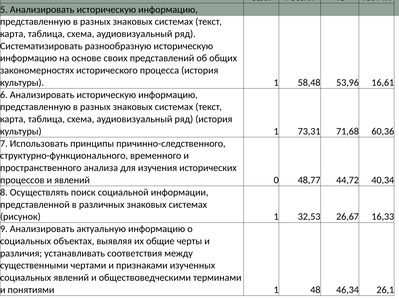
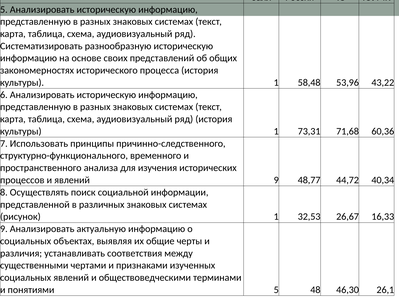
16,61: 16,61 -> 43,22
явлений 0: 0 -> 9
понятиями 1: 1 -> 5
46,34: 46,34 -> 46,30
